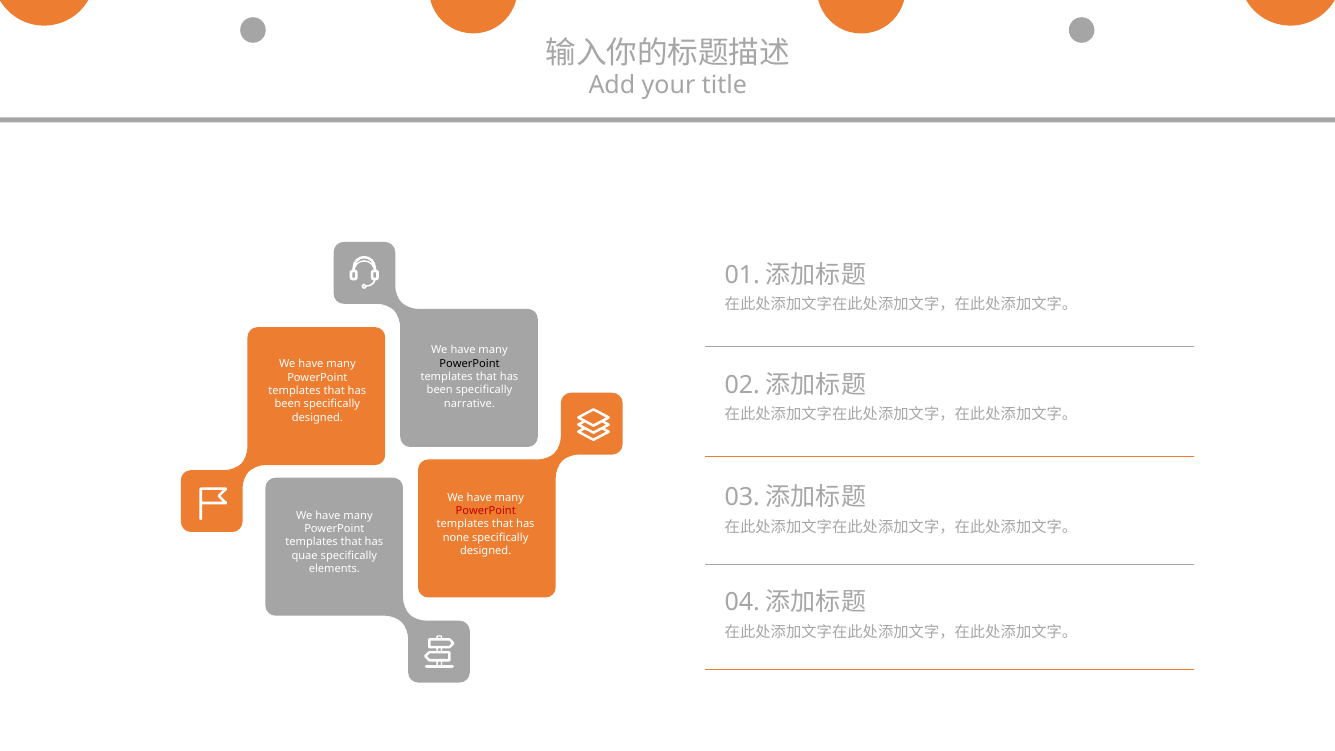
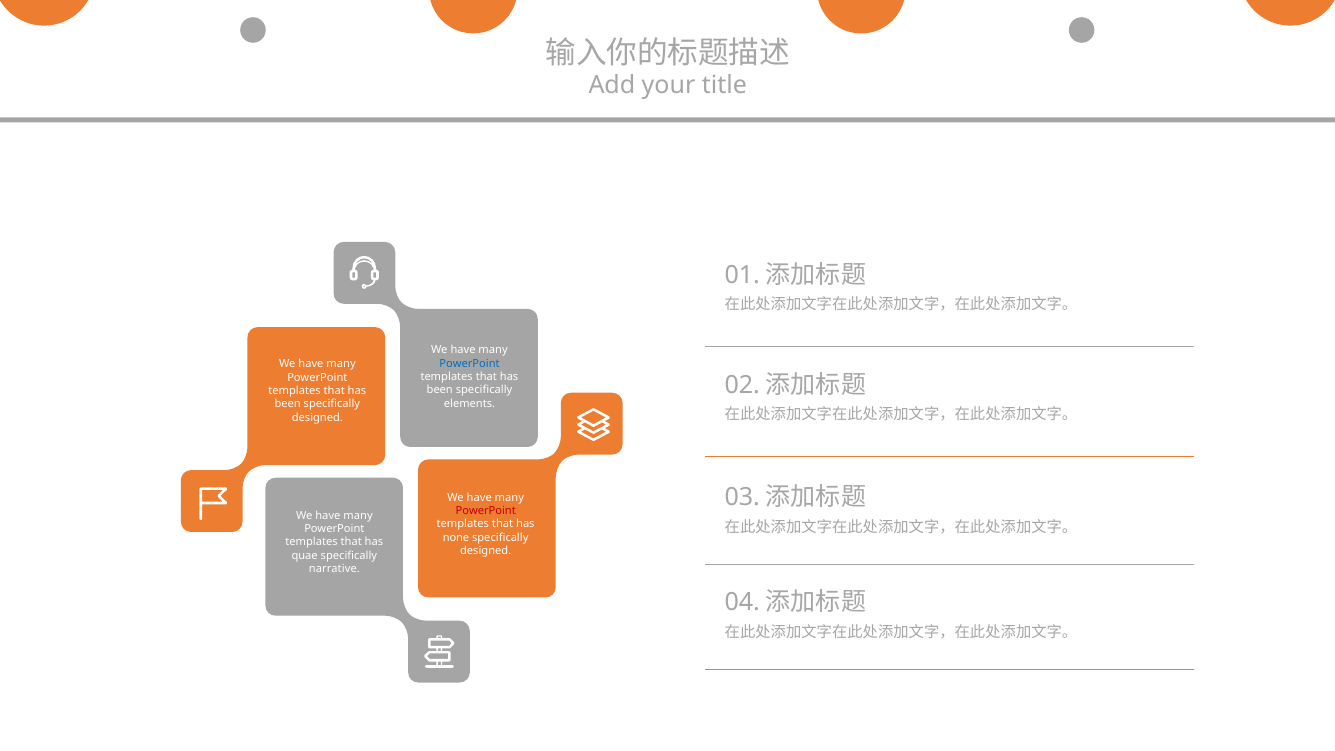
PowerPoint at (470, 363) colour: black -> blue
narrative: narrative -> elements
elements: elements -> narrative
